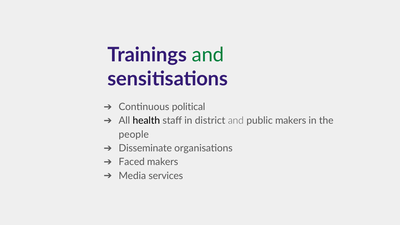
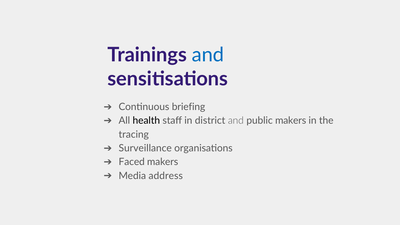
and at (208, 55) colour: green -> blue
political: political -> briefing
people: people -> tracing
Disseminate: Disseminate -> Surveillance
services: services -> address
